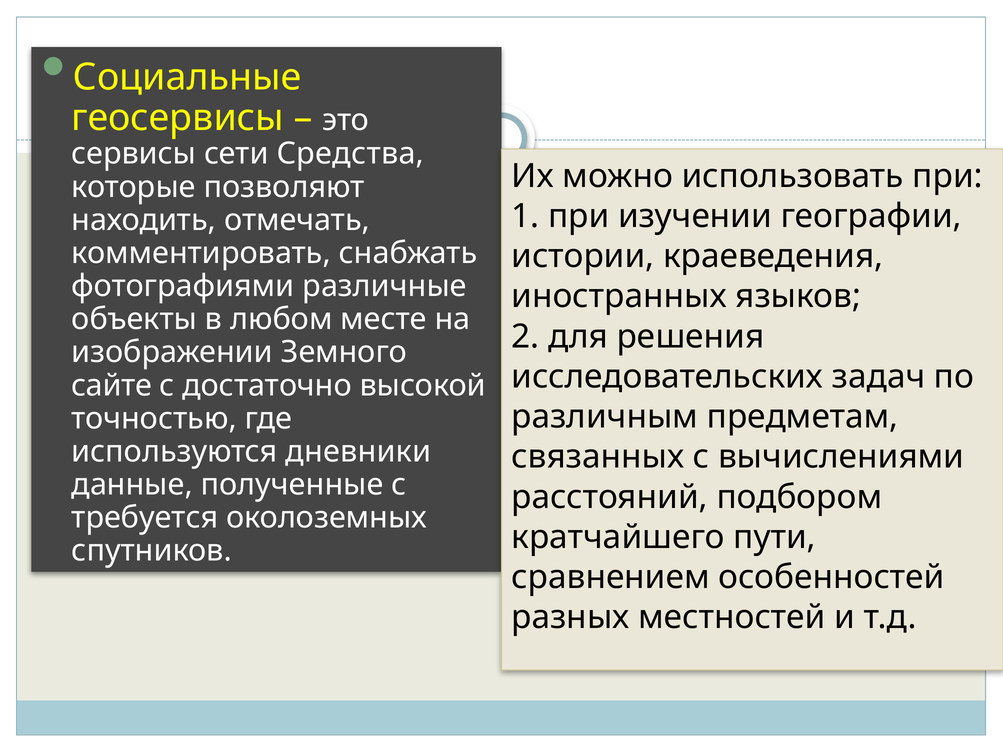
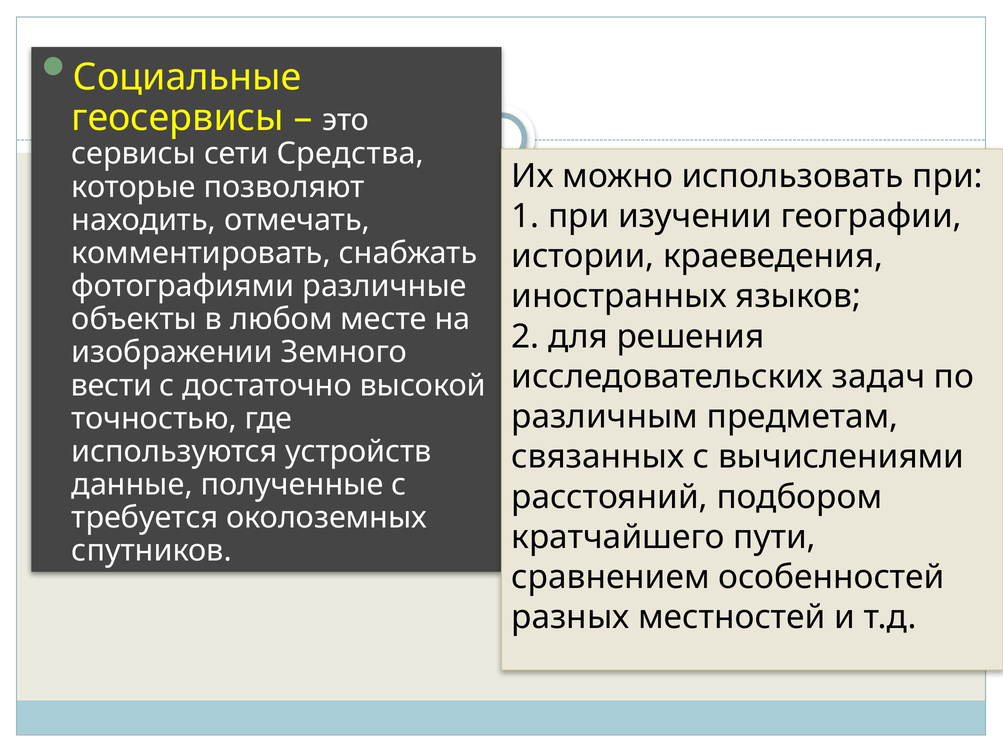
сайте: сайте -> вести
дневники: дневники -> устройств
